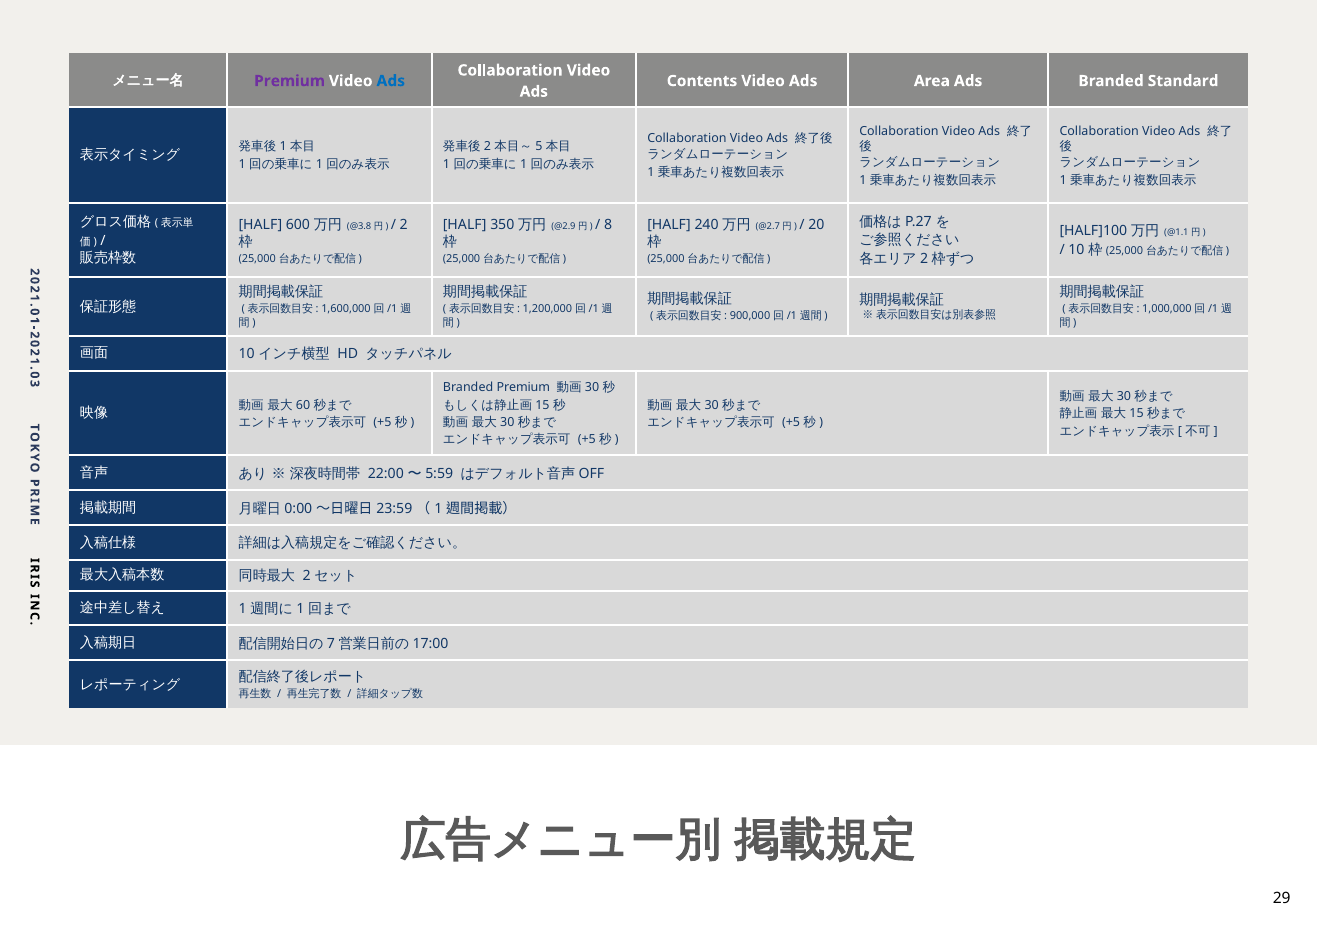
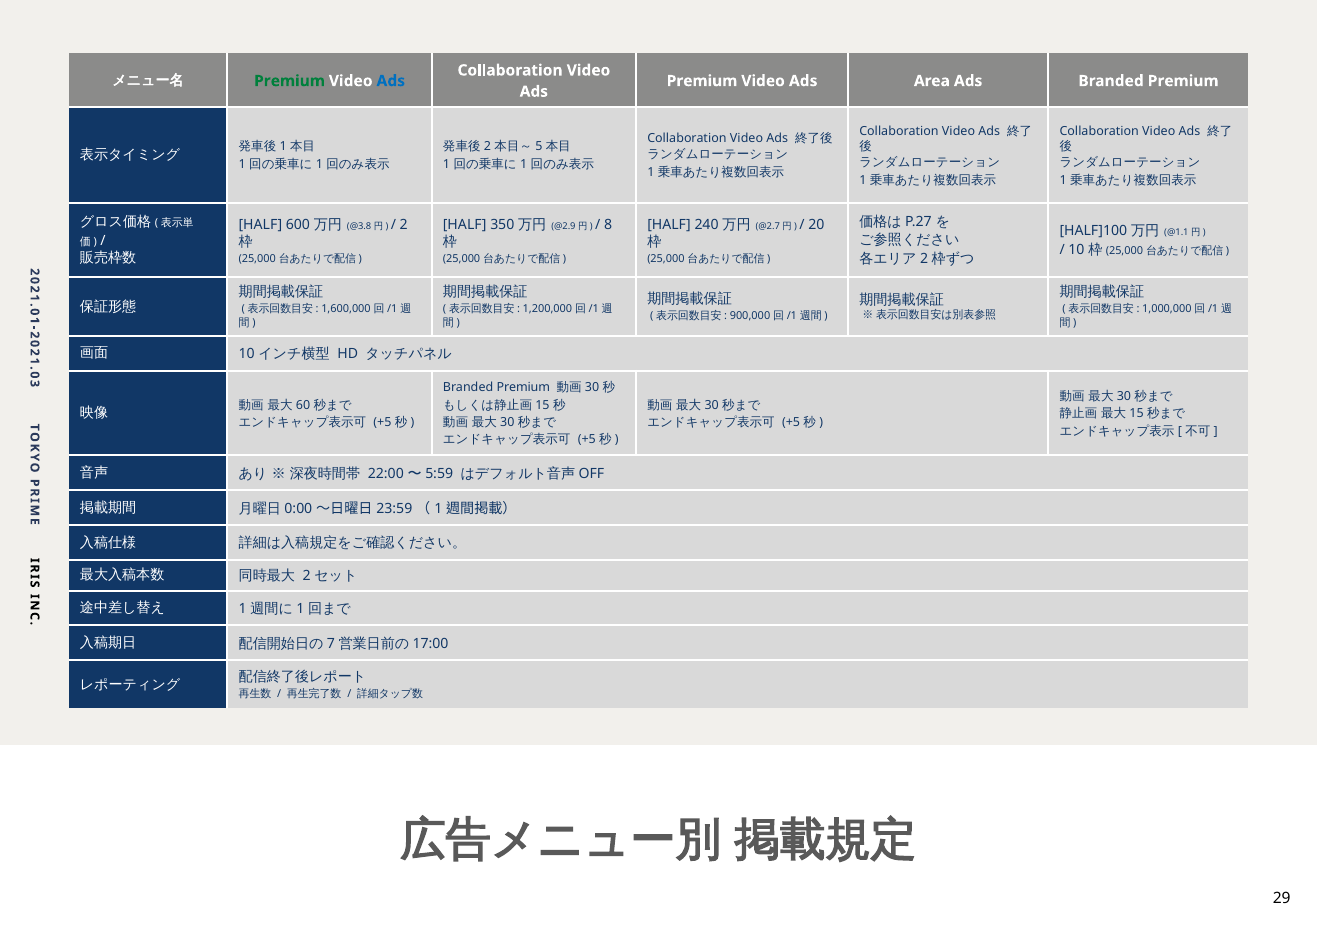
Premium at (290, 81) colour: purple -> green
Contents at (702, 81): Contents -> Premium
Ads Branded Standard: Standard -> Premium
